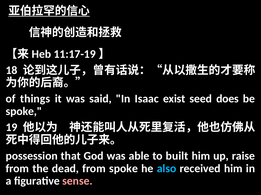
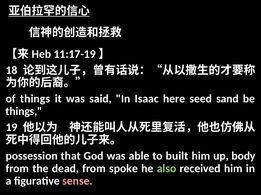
exist: exist -> here
does: does -> sand
spoke at (24, 112): spoke -> things
raise: raise -> body
also colour: light blue -> light green
